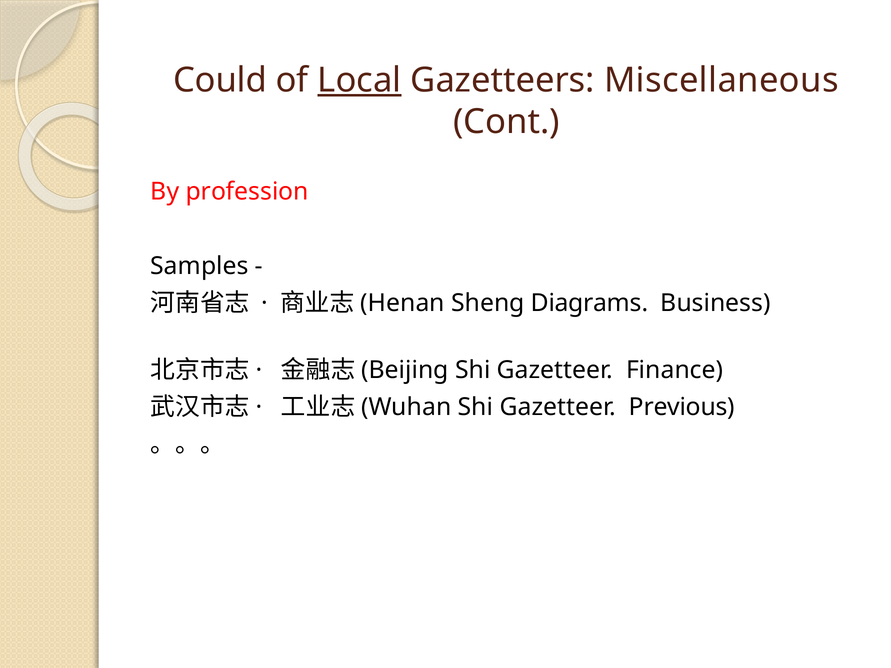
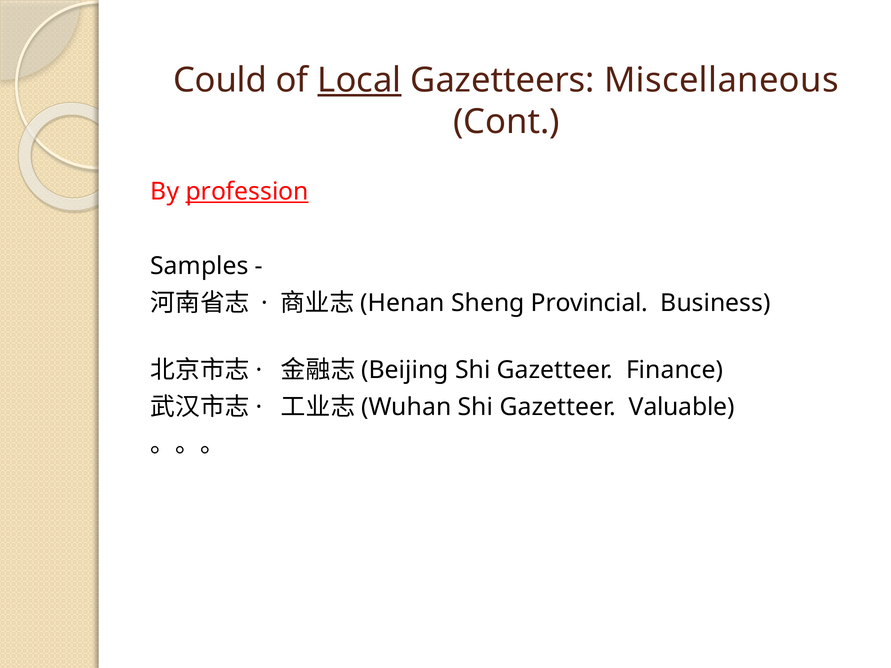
profession underline: none -> present
Diagrams: Diagrams -> Provincial
Previous: Previous -> Valuable
